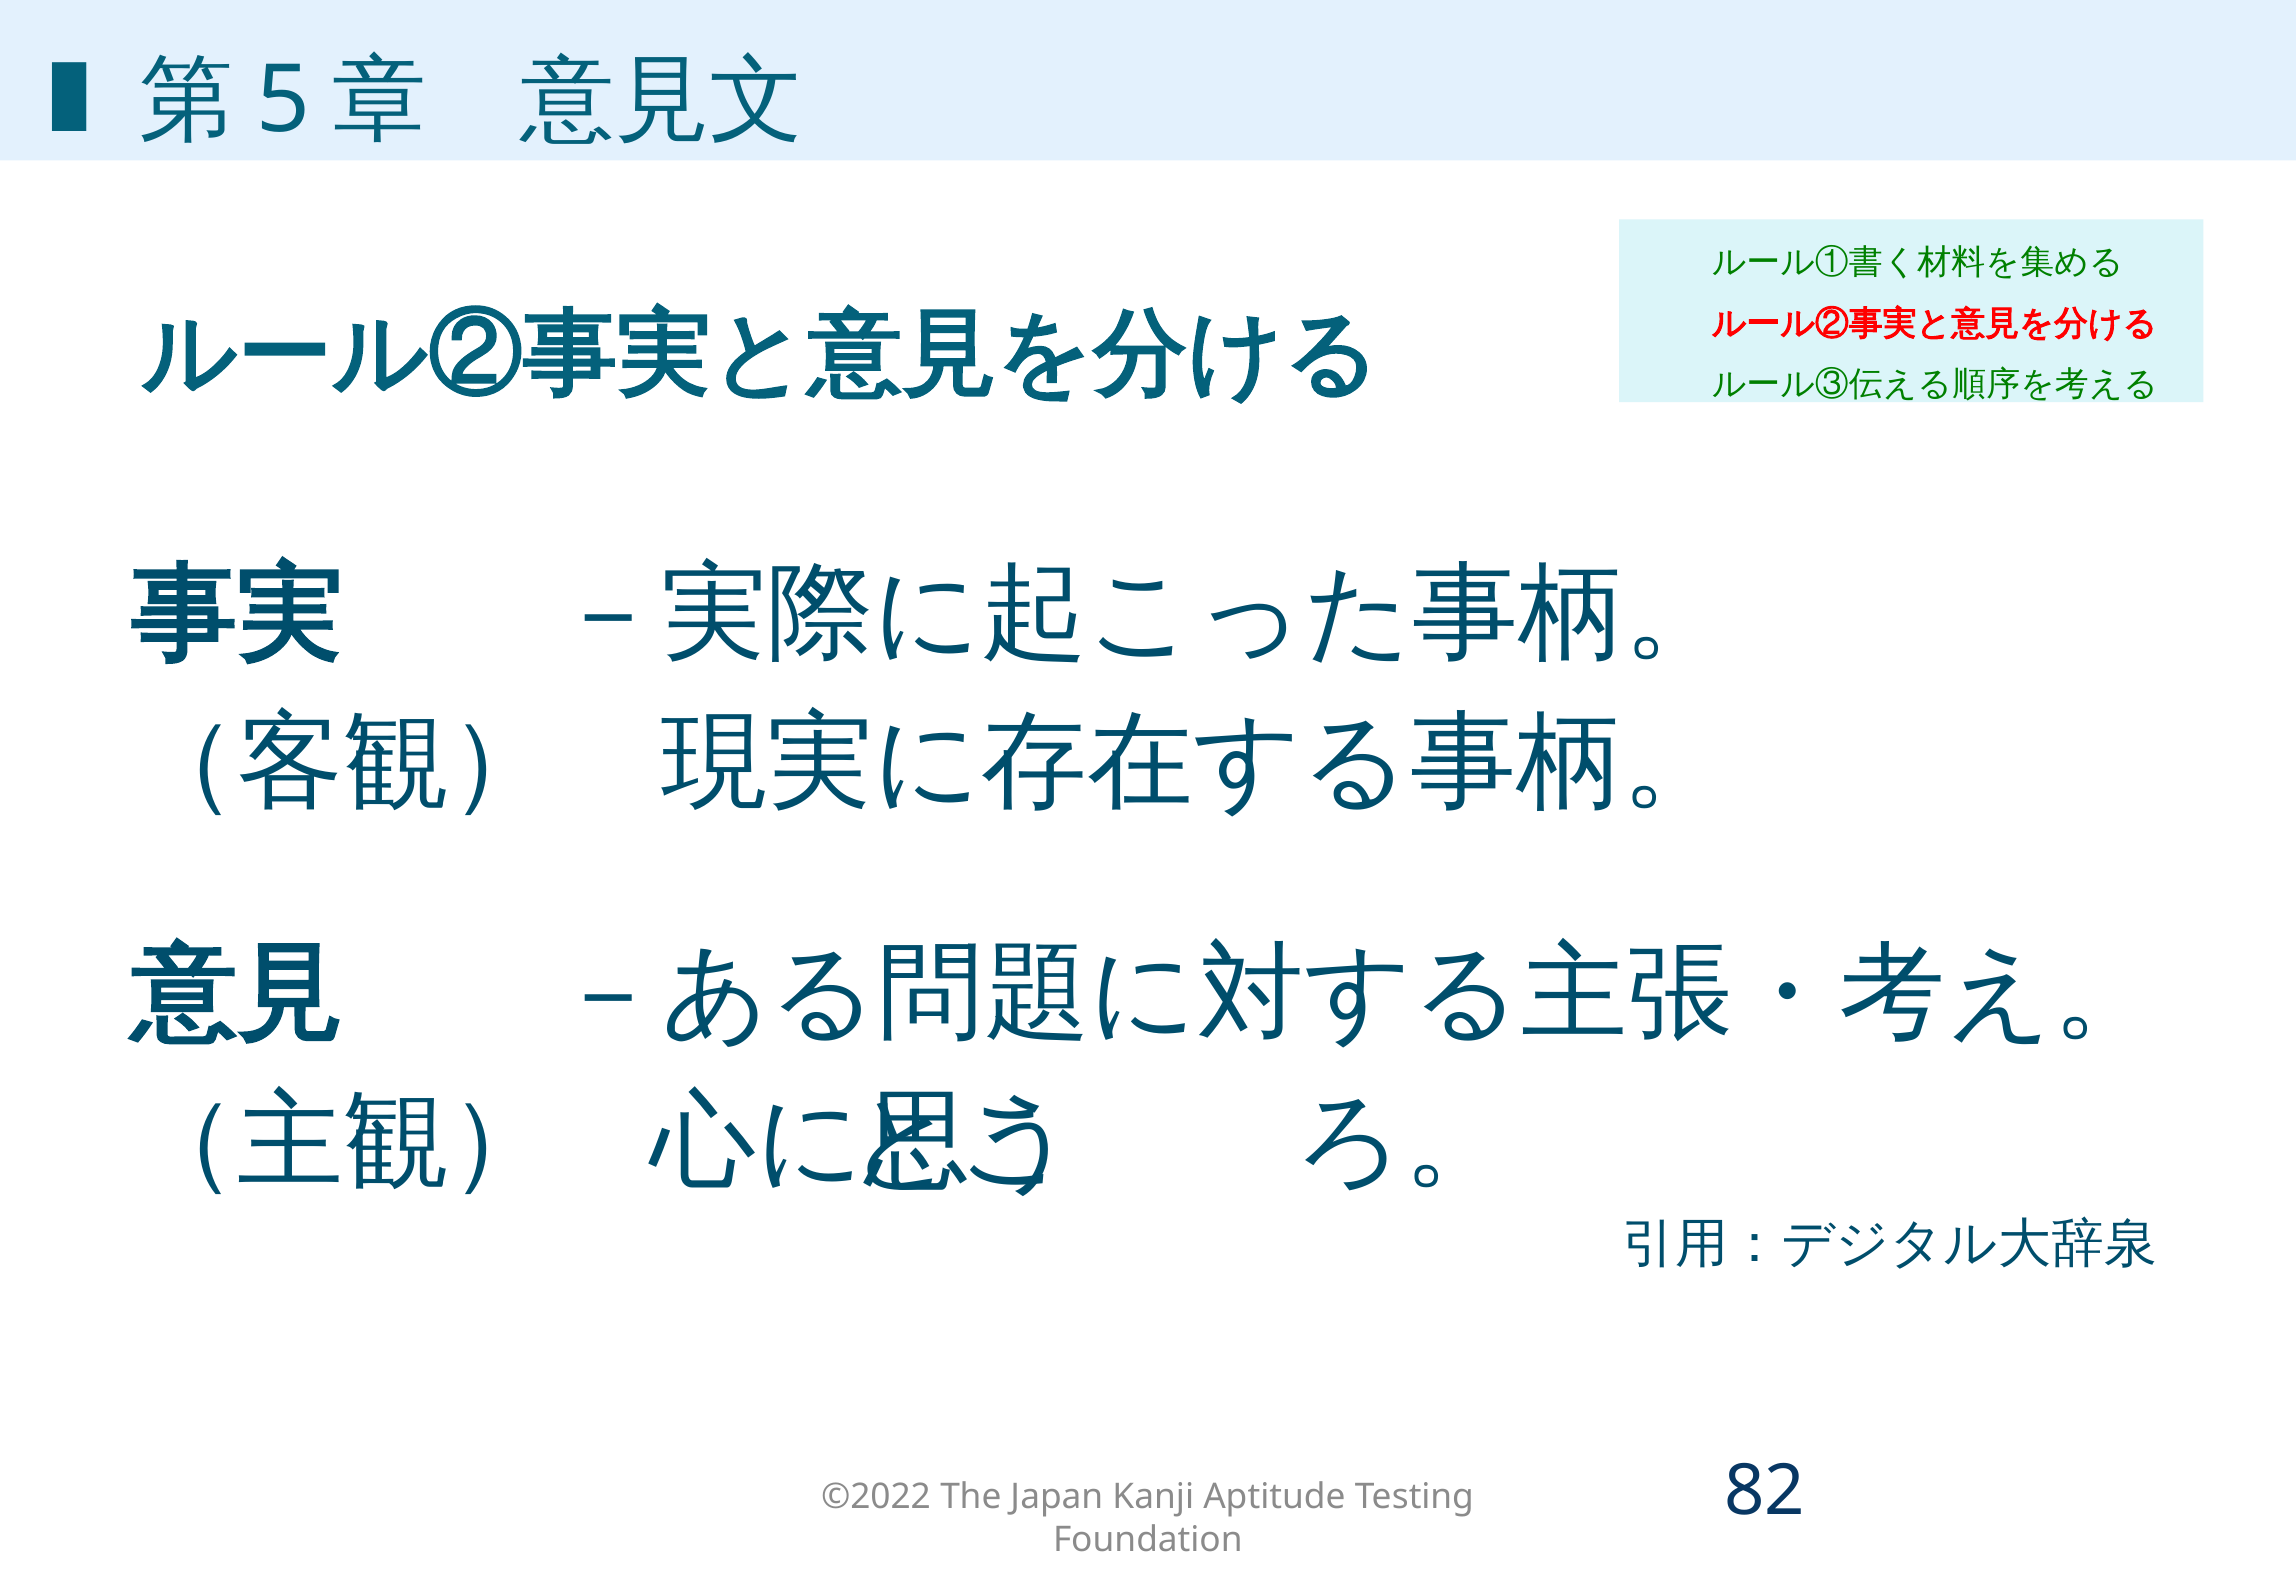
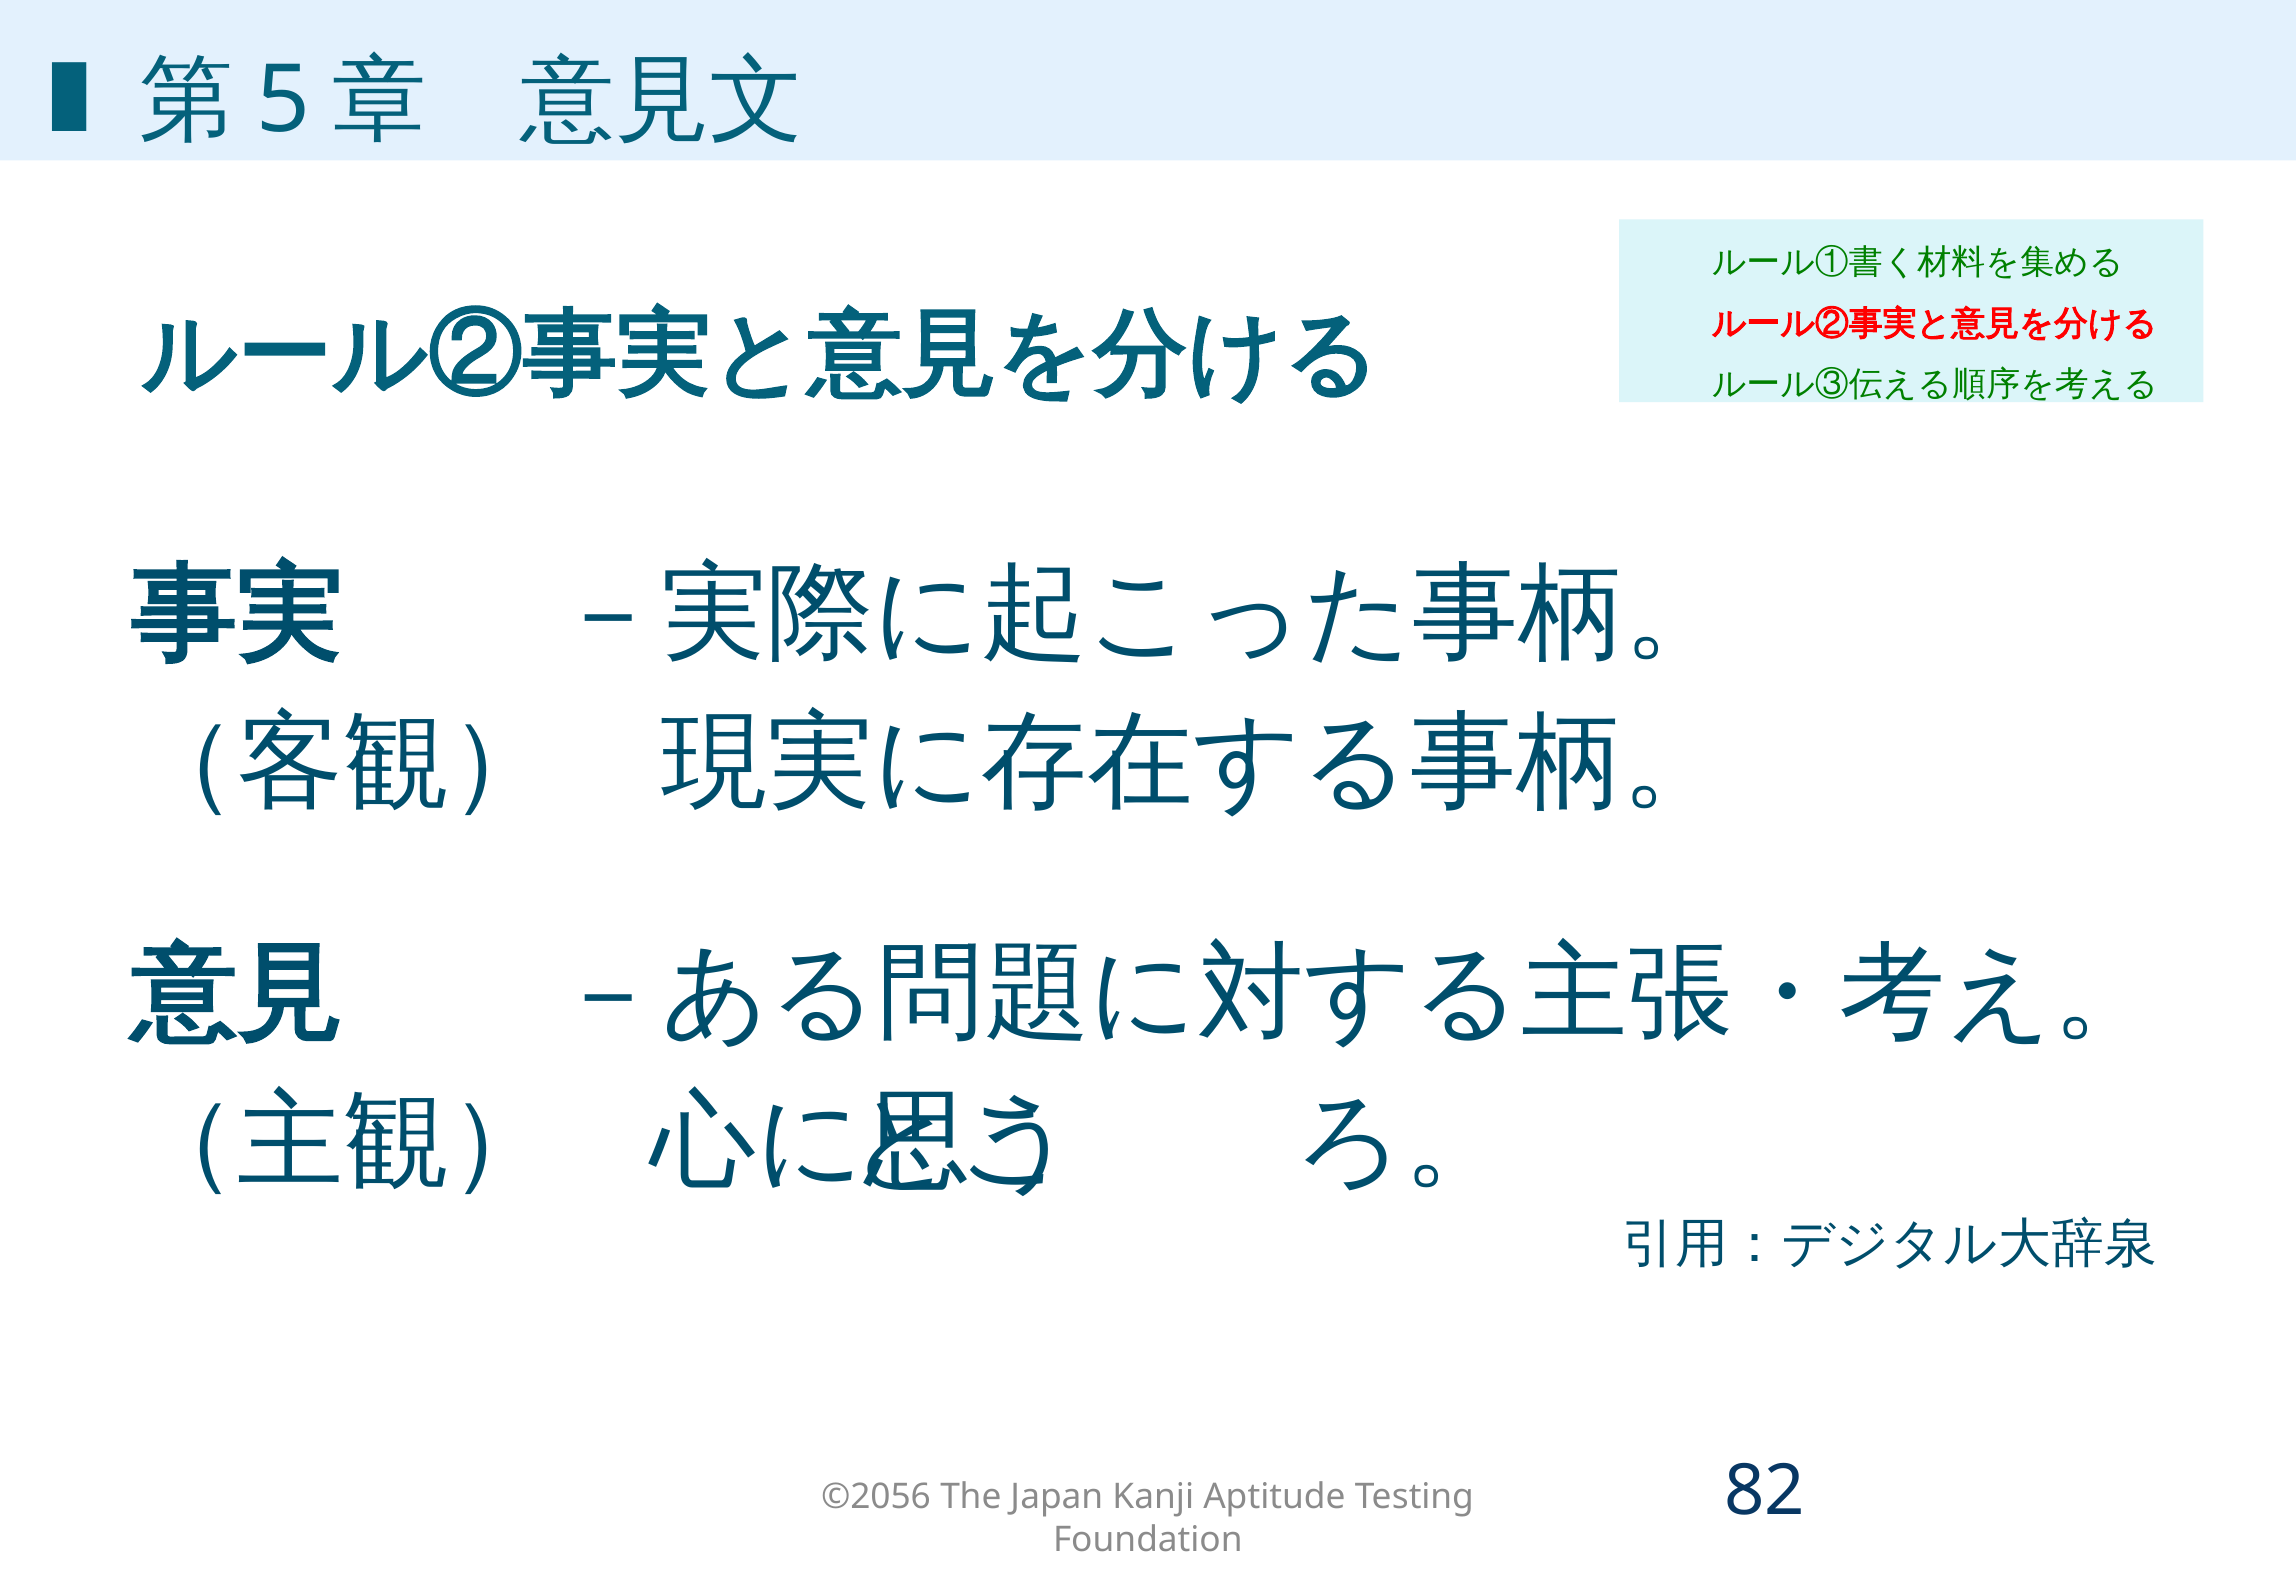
©2022: ©2022 -> ©2056
